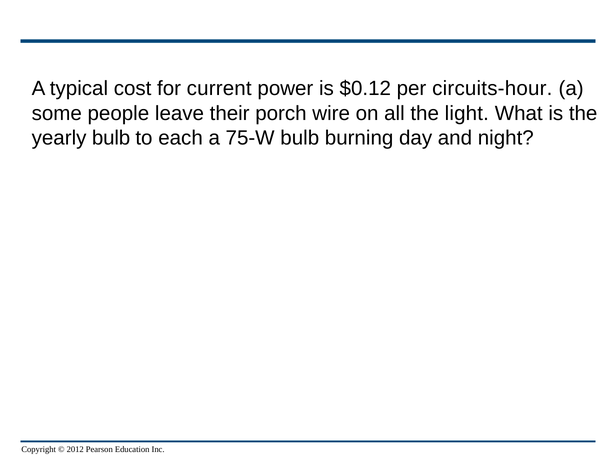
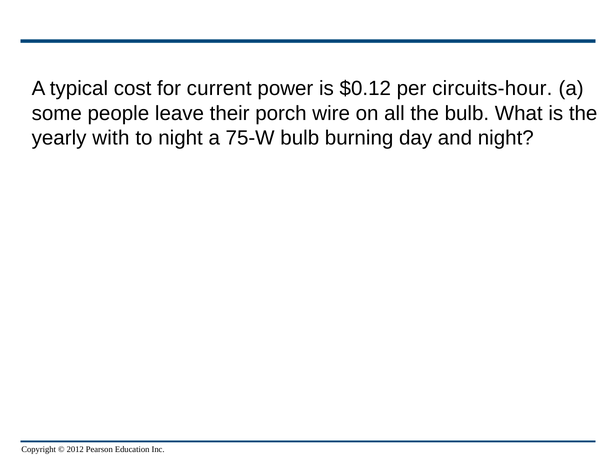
the light: light -> bulb
yearly bulb: bulb -> with
to each: each -> night
